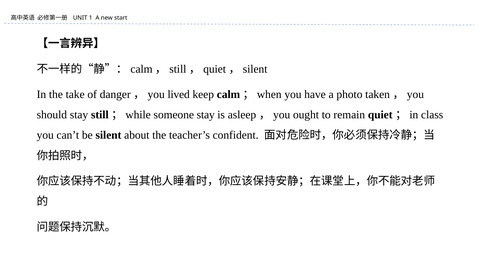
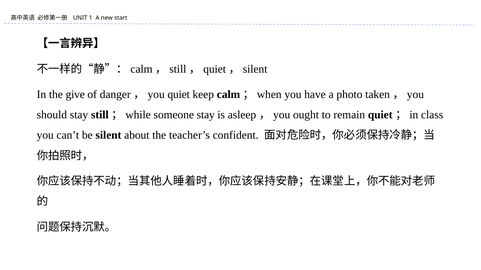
take: take -> give
lived: lived -> quiet
